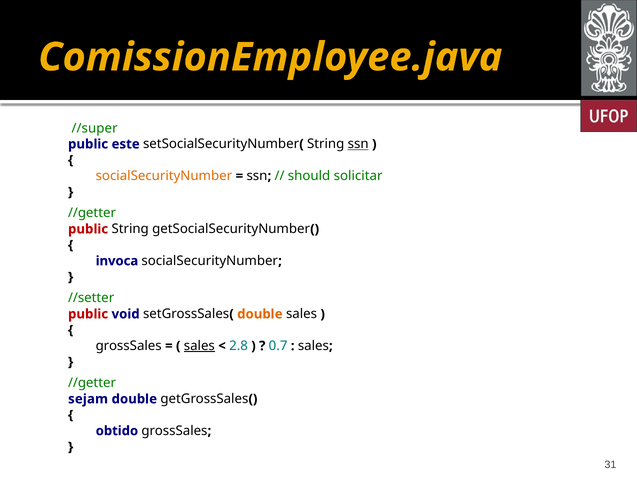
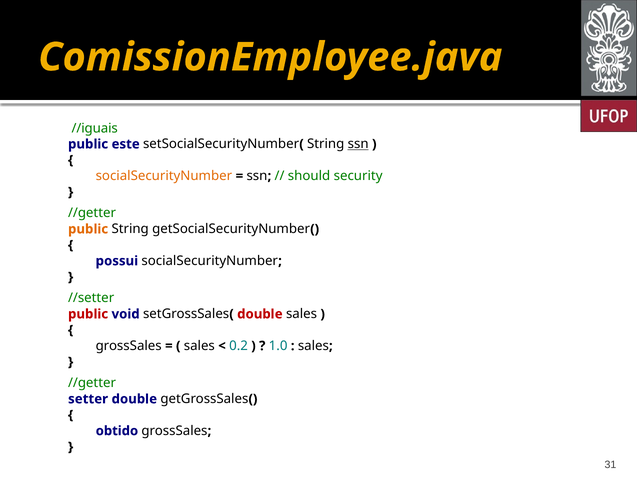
//super: //super -> //iguais
solicitar: solicitar -> security
public at (88, 229) colour: red -> orange
invoca: invoca -> possui
double at (260, 314) colour: orange -> red
sales at (199, 346) underline: present -> none
2.8: 2.8 -> 0.2
0.7: 0.7 -> 1.0
sejam: sejam -> setter
